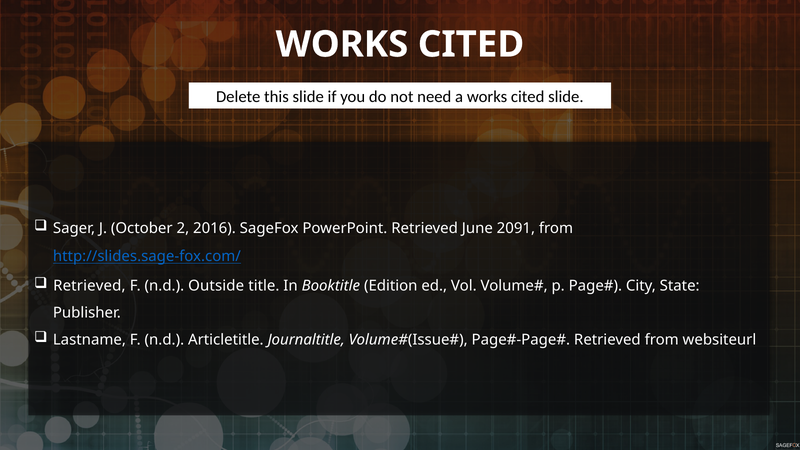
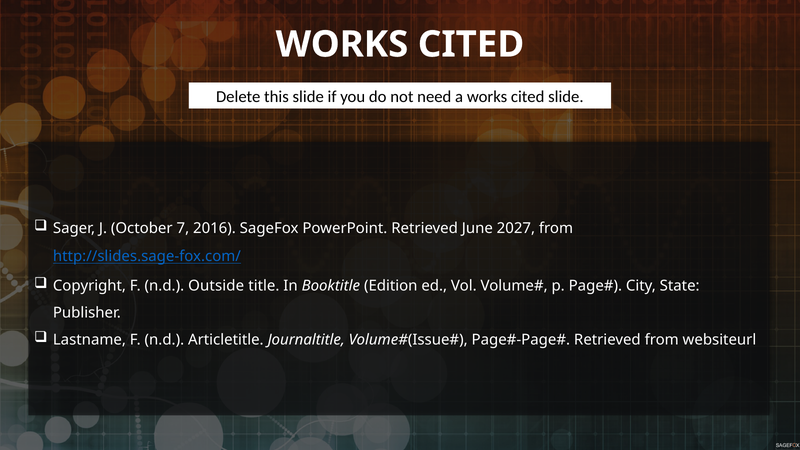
2: 2 -> 7
2091: 2091 -> 2027
Retrieved at (89, 286): Retrieved -> Copyright
